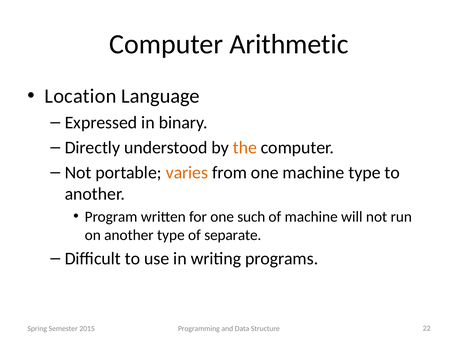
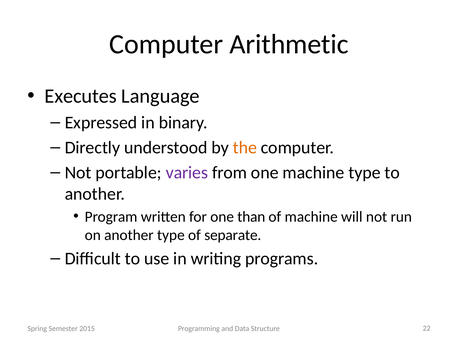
Location: Location -> Executes
varies colour: orange -> purple
such: such -> than
